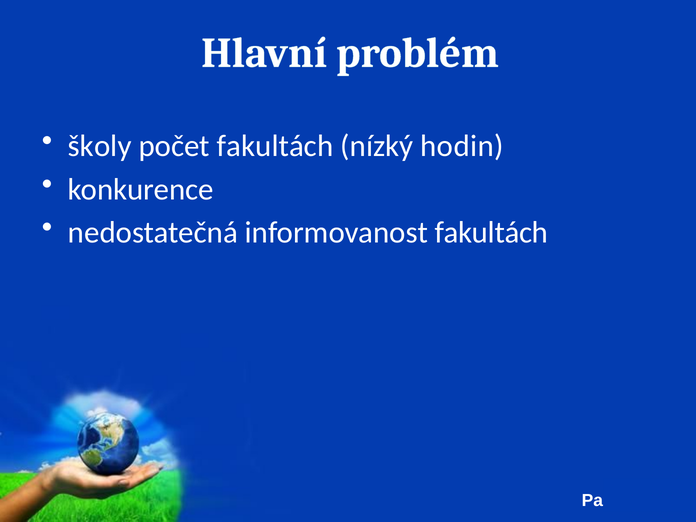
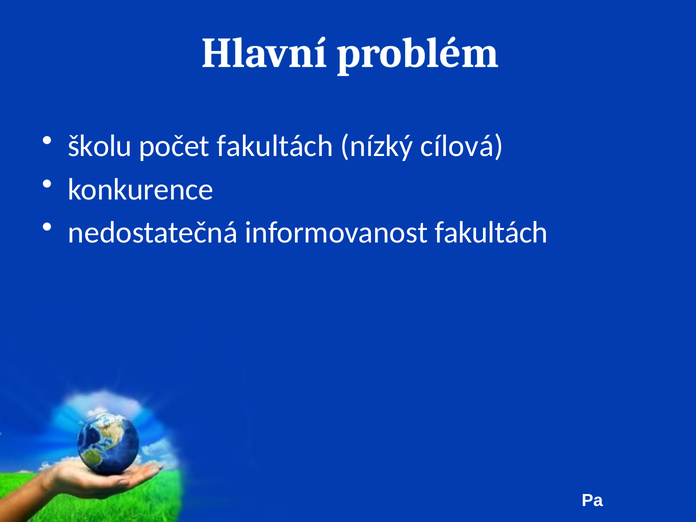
školy: školy -> školu
hodin: hodin -> cílová
